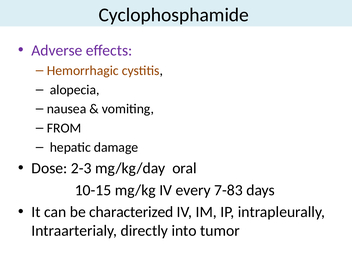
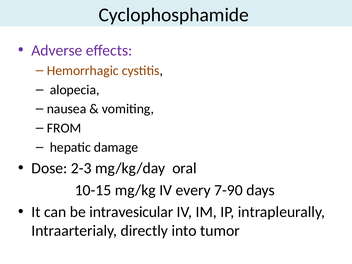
7-83: 7-83 -> 7-90
characterized: characterized -> intravesicular
